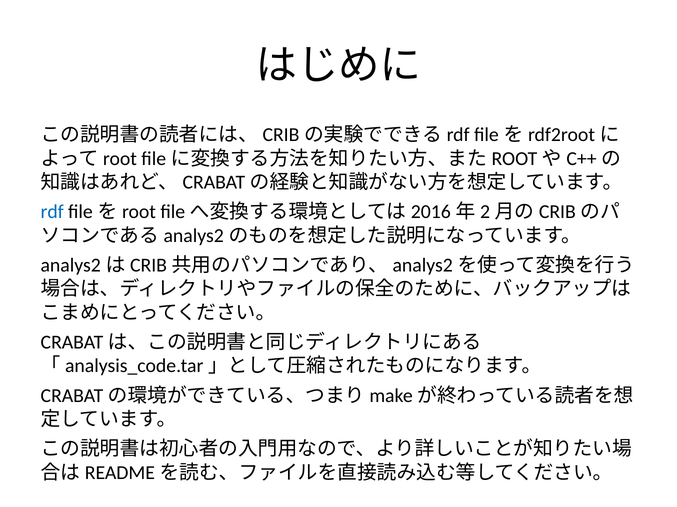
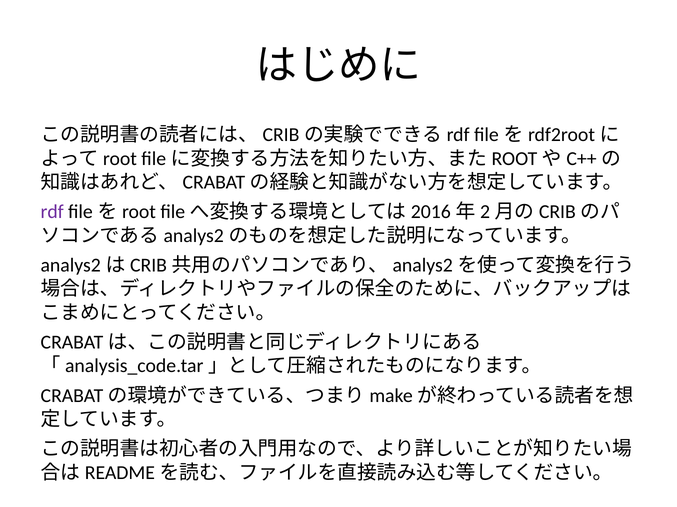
rdf colour: blue -> purple
